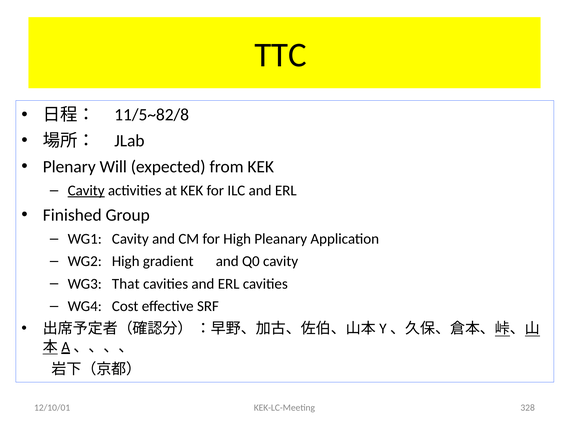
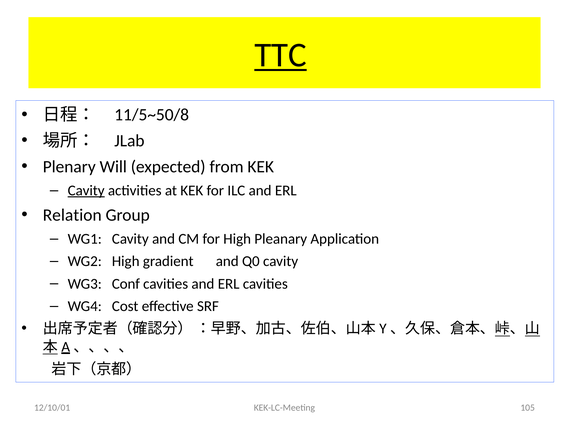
TTC underline: none -> present
11/5~82/8: 11/5~82/8 -> 11/5~50/8
Finished: Finished -> Relation
That: That -> Conf
328: 328 -> 105
